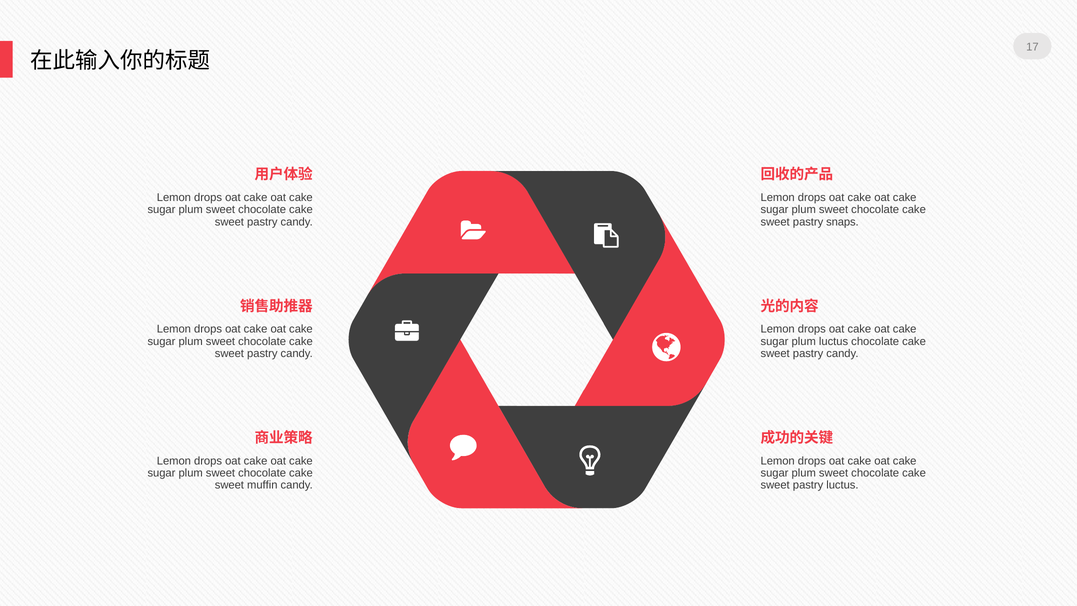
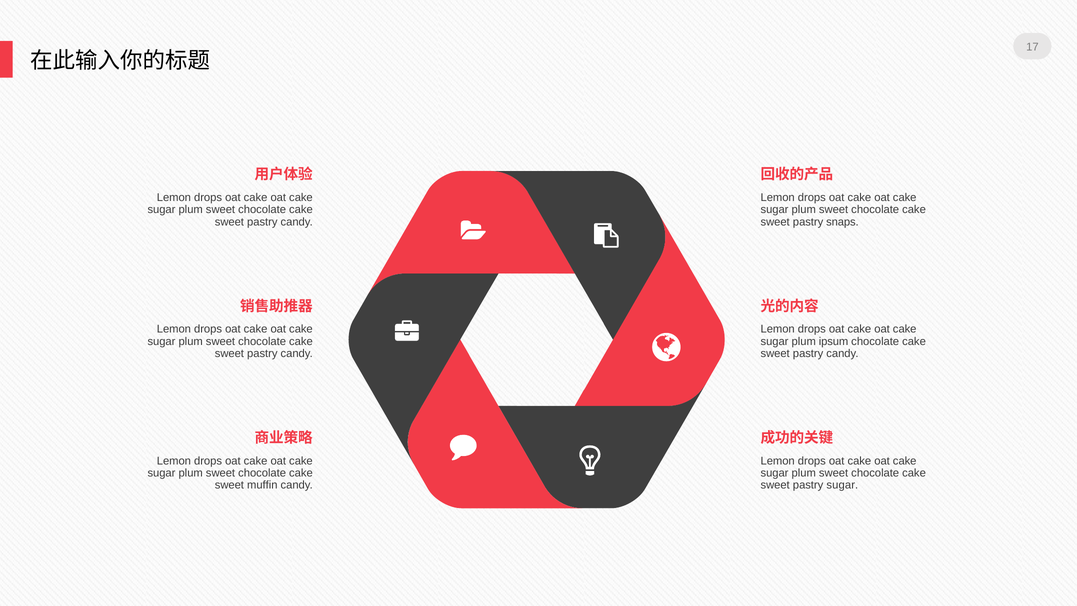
plum luctus: luctus -> ipsum
pastry luctus: luctus -> sugar
